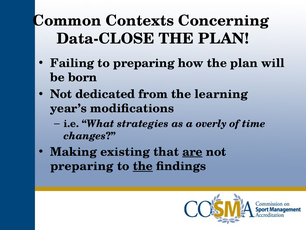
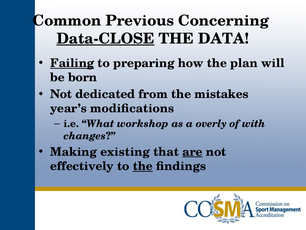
Contexts: Contexts -> Previous
Data-CLOSE underline: none -> present
PLAN at (224, 39): PLAN -> DATA
Failing underline: none -> present
learning: learning -> mistakes
strategies: strategies -> workshop
time: time -> with
preparing at (82, 166): preparing -> effectively
